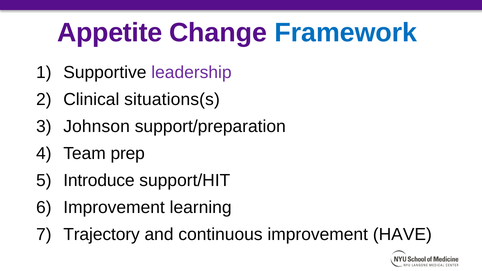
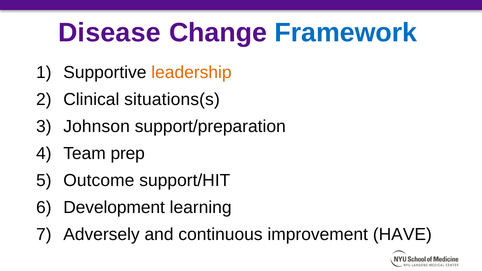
Appetite: Appetite -> Disease
leadership colour: purple -> orange
Introduce: Introduce -> Outcome
Improvement at (114, 208): Improvement -> Development
Trajectory: Trajectory -> Adversely
